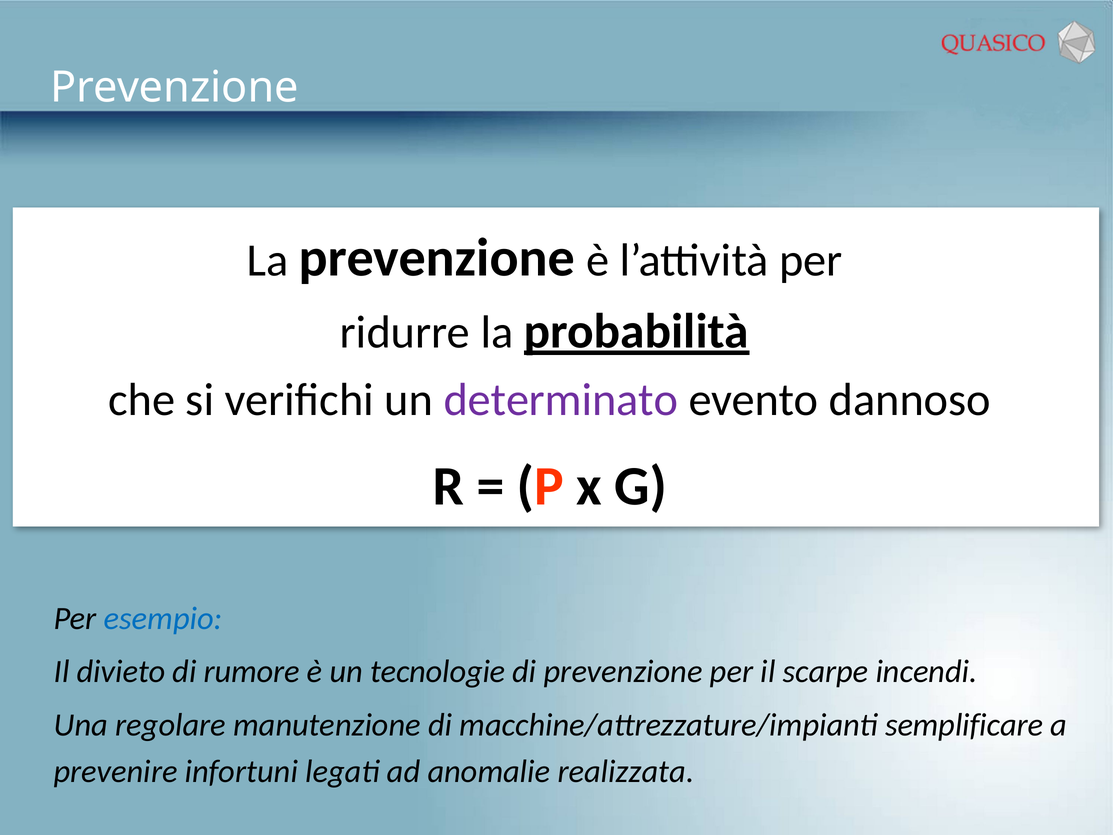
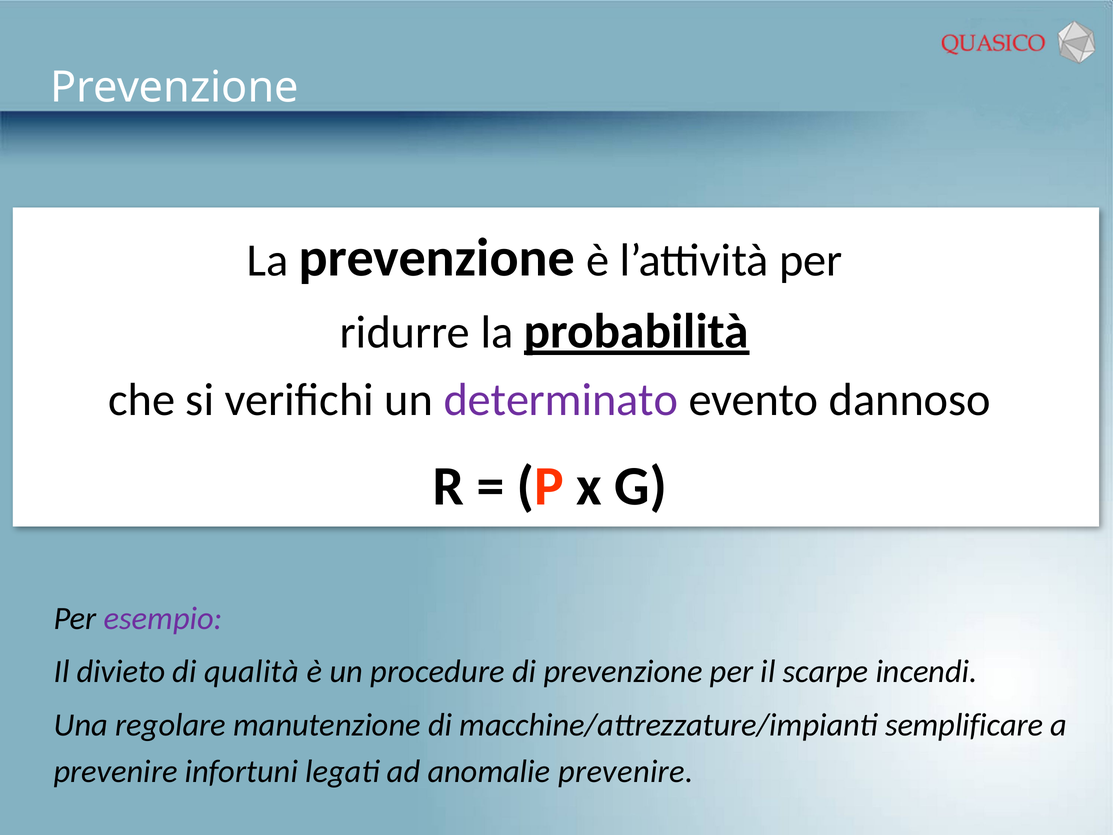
esempio colour: blue -> purple
rumore: rumore -> qualità
tecnologie: tecnologie -> procedure
anomalie realizzata: realizzata -> prevenire
